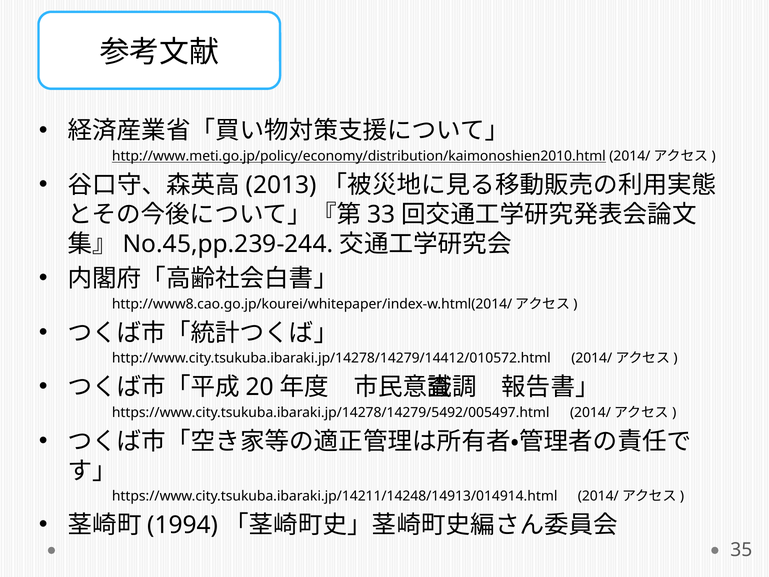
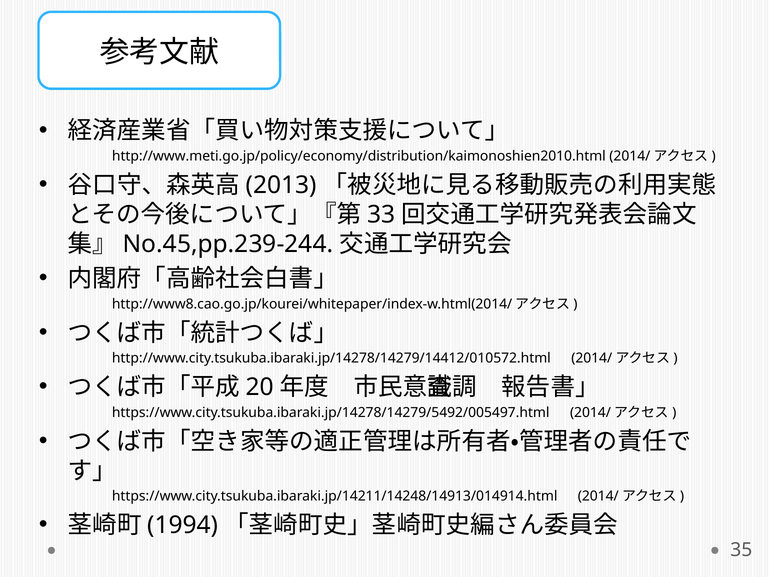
http://www.meti.go.jp/policy/economy/distribution/kaimonoshien2010.html underline: present -> none
